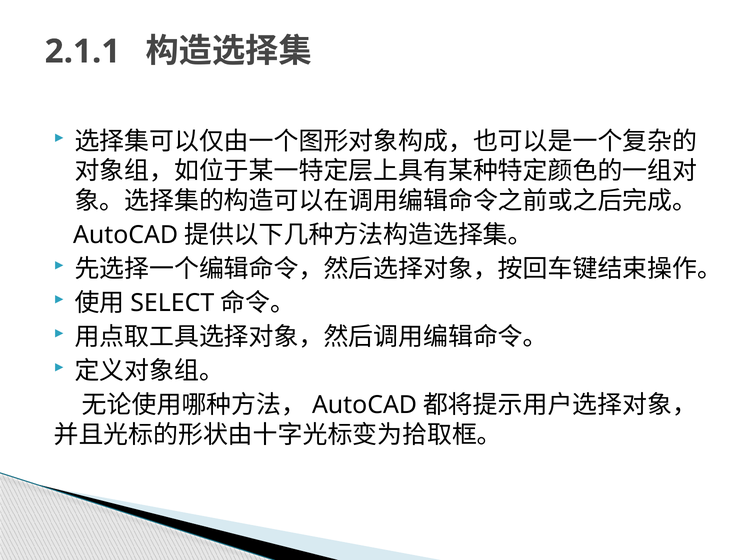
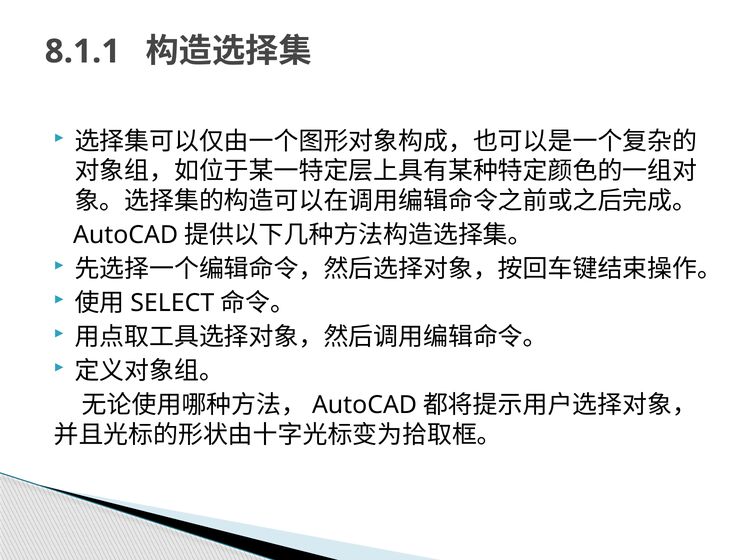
2.1.1: 2.1.1 -> 8.1.1
